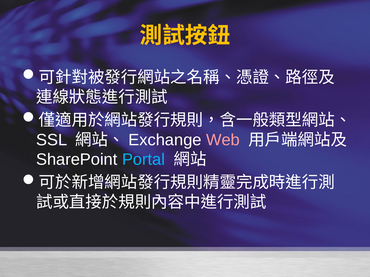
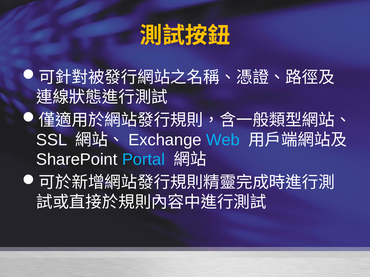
Web colour: pink -> light blue
